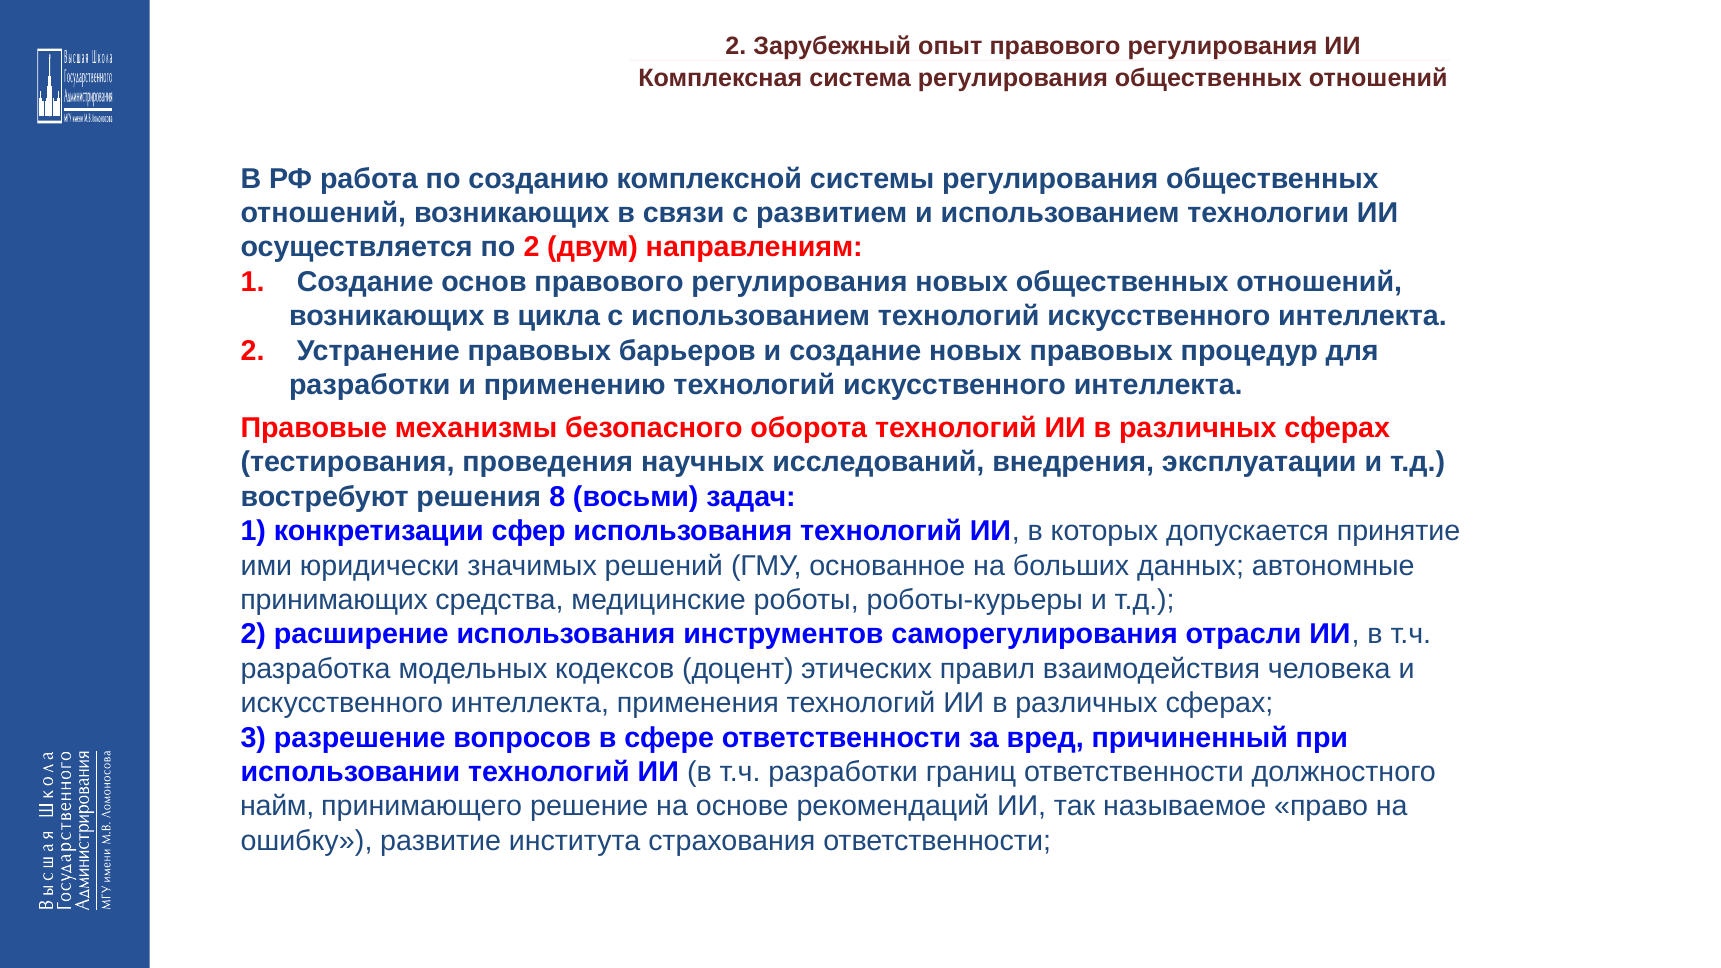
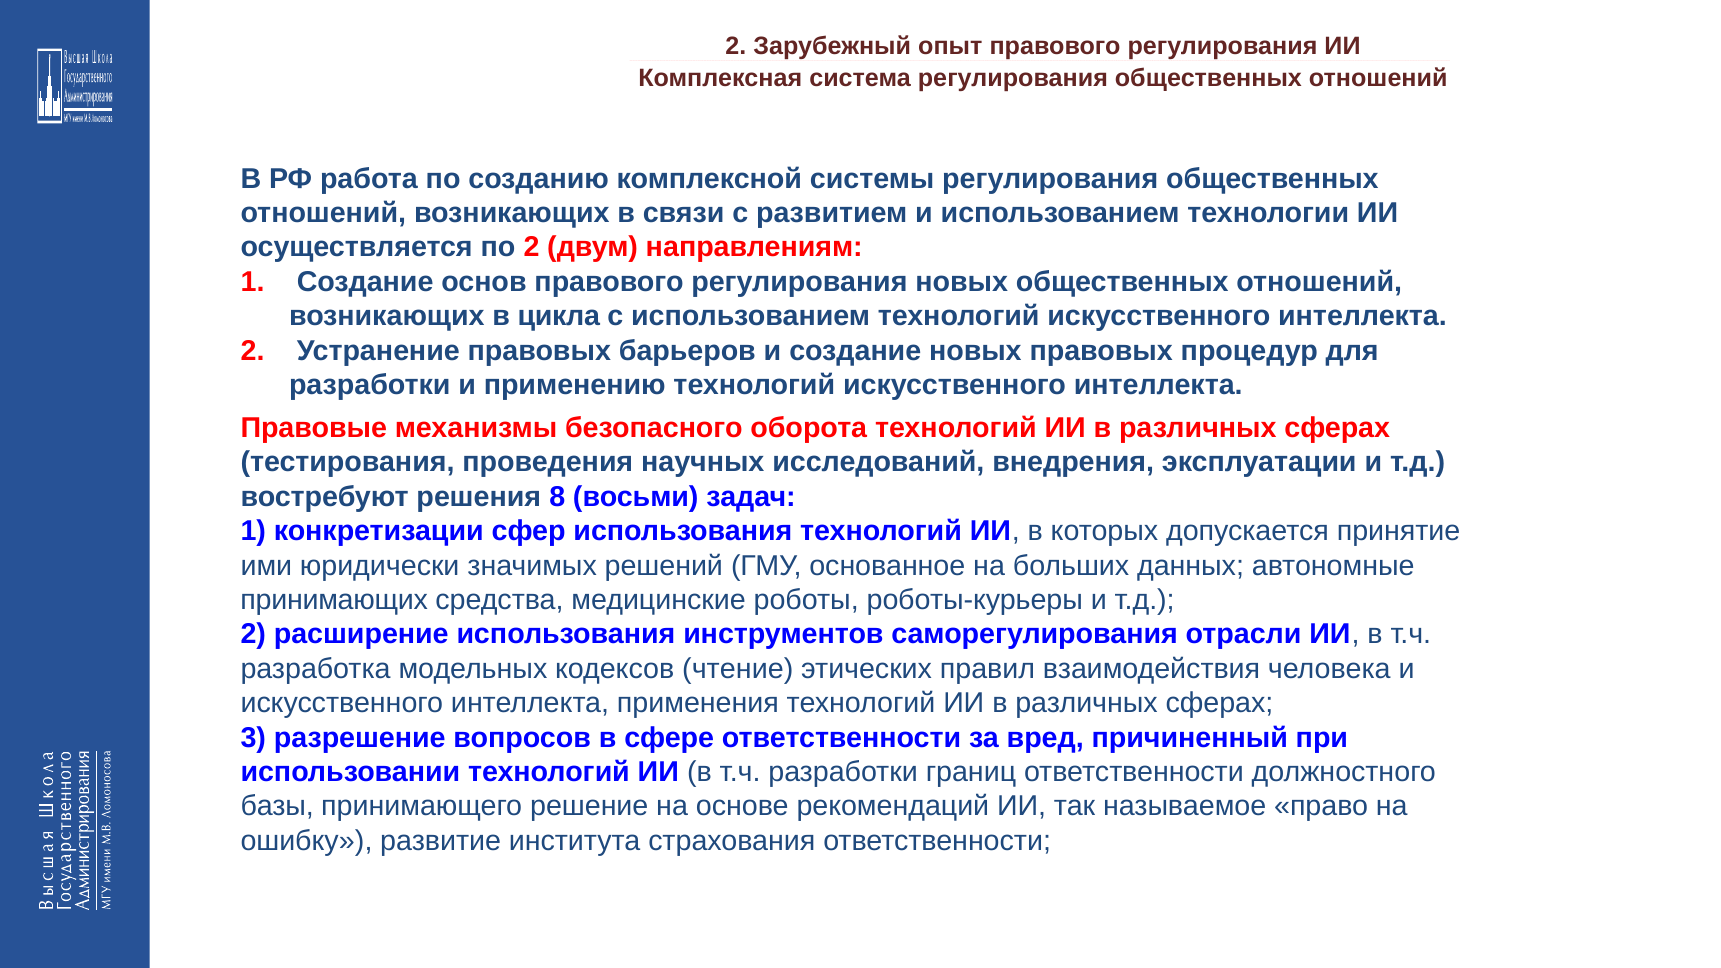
доцент: доцент -> чтение
найм: найм -> базы
